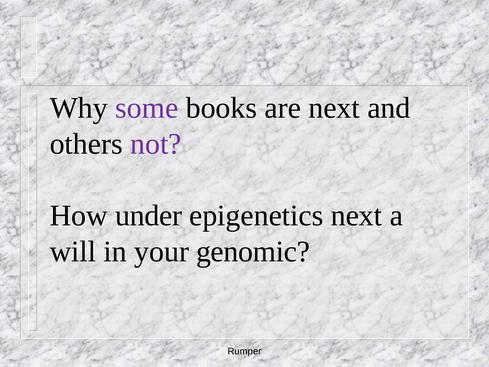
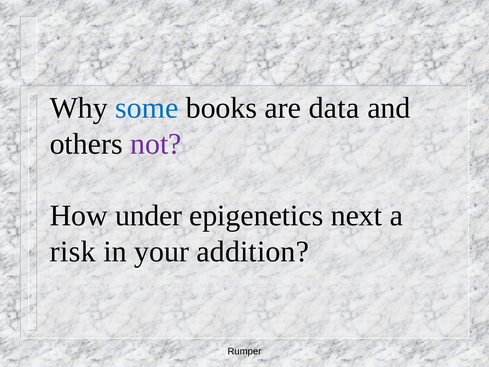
some colour: purple -> blue
are next: next -> data
will: will -> risk
genomic: genomic -> addition
